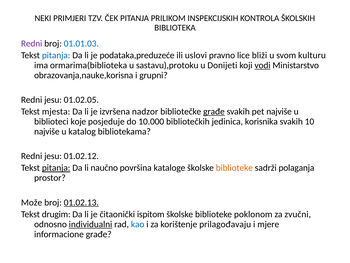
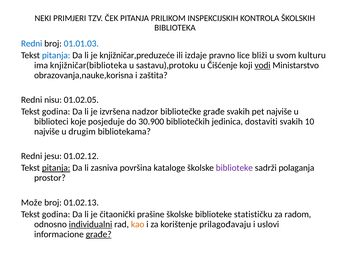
Redni at (32, 43) colour: purple -> blue
podataka,preduzeće: podataka,preduzeće -> knjižničar,preduzeće
uslovi: uslovi -> izdaje
ormarima(biblioteka: ormarima(biblioteka -> knjižničar(biblioteka
Donijeti: Donijeti -> Čišćenje
grupni: grupni -> zaštita
jesu at (53, 100): jesu -> nisu
mjesta at (56, 111): mjesta -> godina
građe at (214, 111) underline: present -> none
10.000: 10.000 -> 30.900
korisnika: korisnika -> dostaviti
katalog: katalog -> drugim
naučno: naučno -> zasniva
biblioteke at (234, 168) colour: orange -> purple
01.02.13 underline: present -> none
drugim at (56, 214): drugim -> godina
ispitom: ispitom -> prašine
poklonom: poklonom -> statističku
zvučni: zvučni -> radom
kao colour: blue -> orange
mjere: mjere -> uslovi
građe at (99, 234) underline: none -> present
